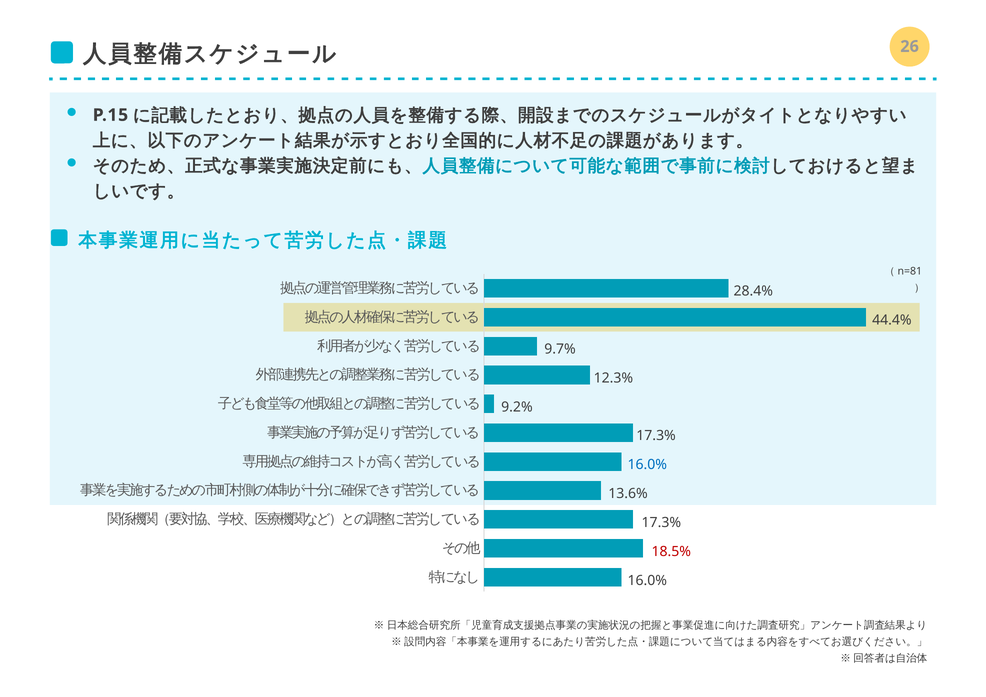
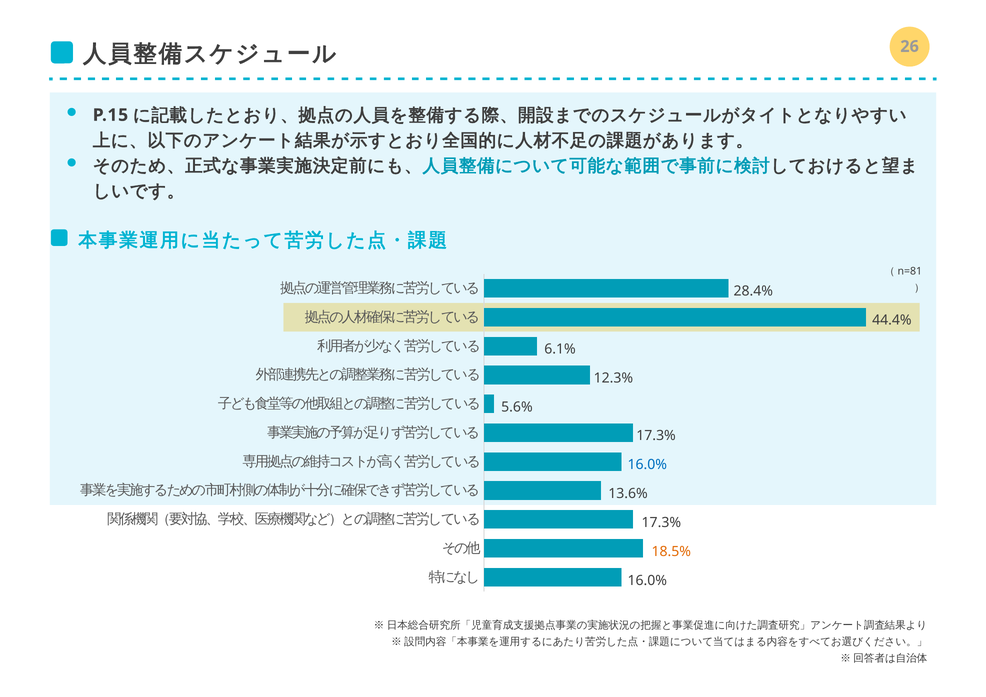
9.7%: 9.7% -> 6.1%
9.2%: 9.2% -> 5.6%
18.5% colour: red -> orange
